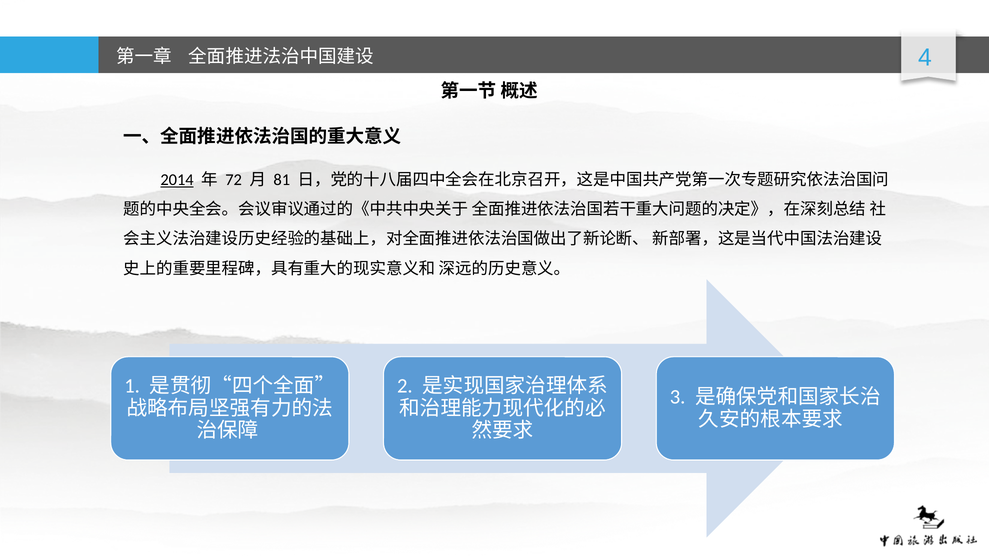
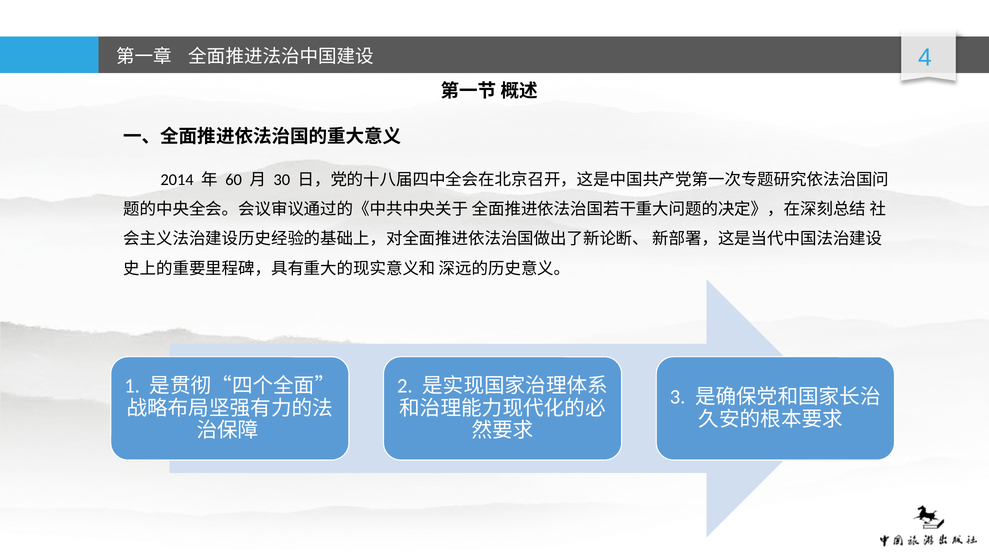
2014 underline: present -> none
72: 72 -> 60
81: 81 -> 30
